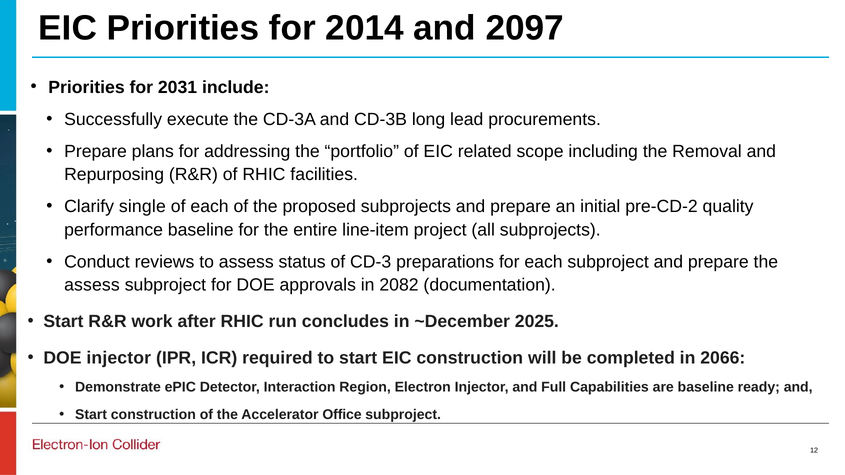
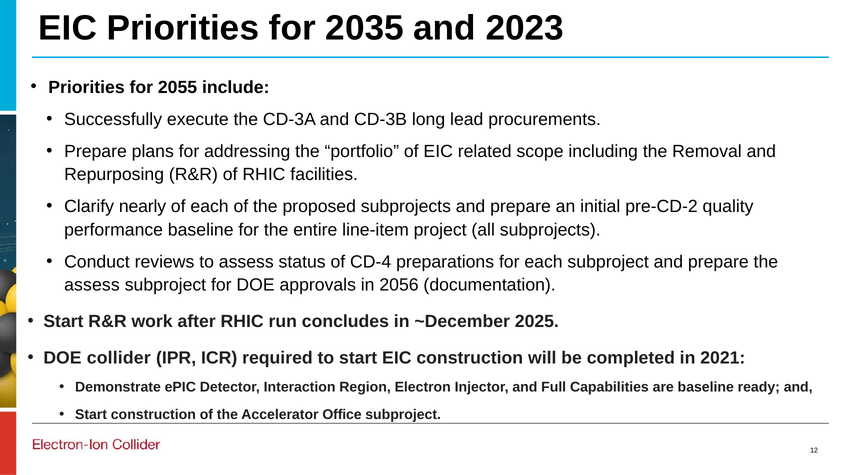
2014: 2014 -> 2035
2097: 2097 -> 2023
2031: 2031 -> 2055
single: single -> nearly
CD-3: CD-3 -> CD-4
2082: 2082 -> 2056
DOE injector: injector -> collider
2066: 2066 -> 2021
